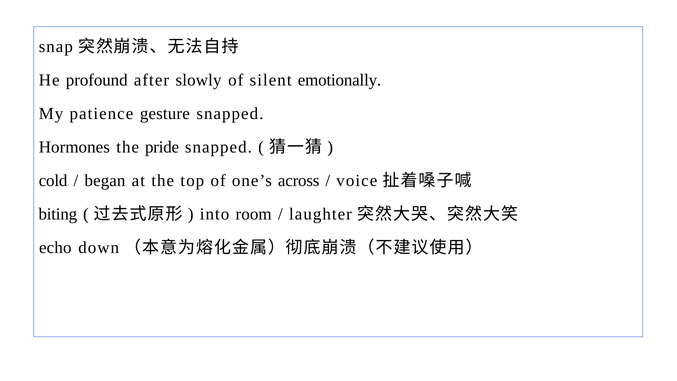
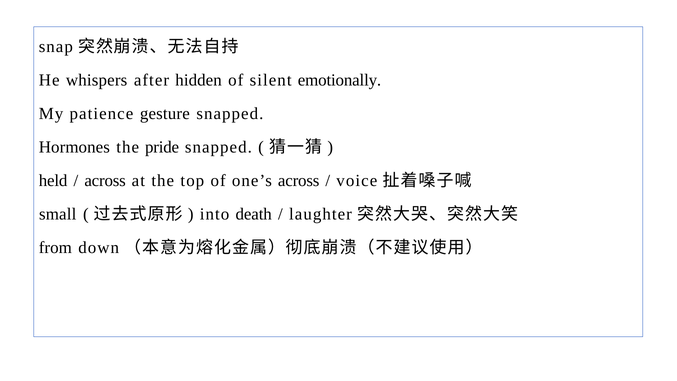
profound: profound -> whispers
slowly: slowly -> hidden
cold: cold -> held
began at (105, 180): began -> across
biting: biting -> small
room: room -> death
echo: echo -> from
